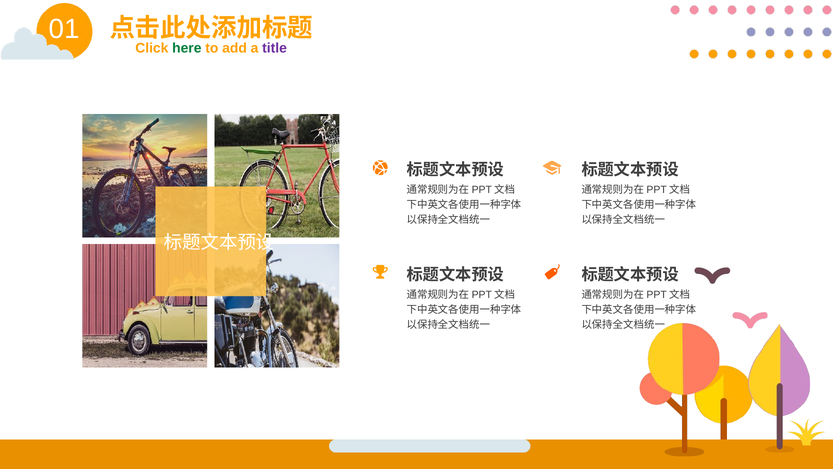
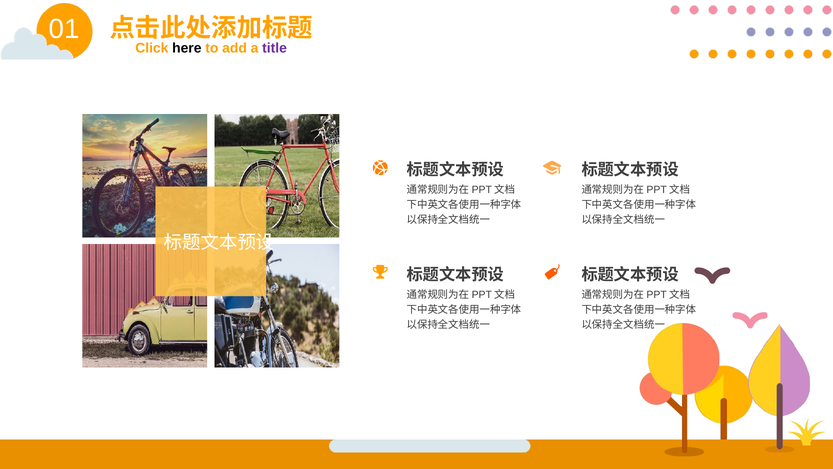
here colour: green -> black
